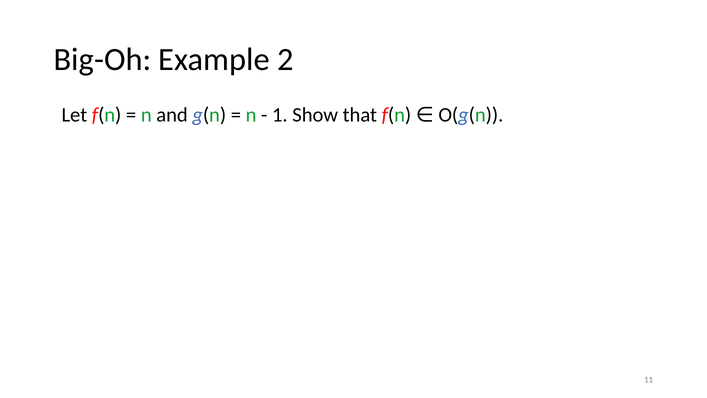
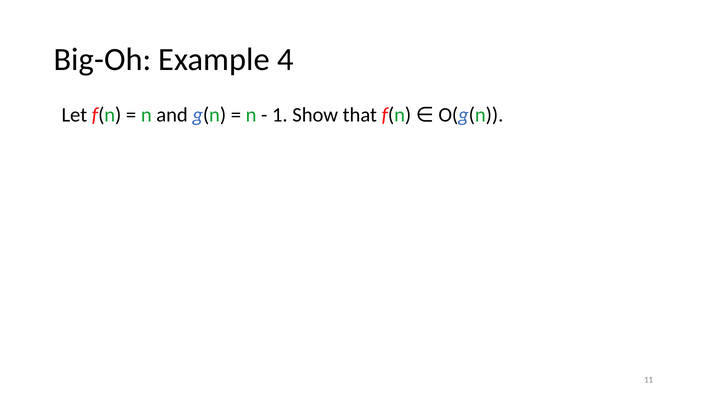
2: 2 -> 4
